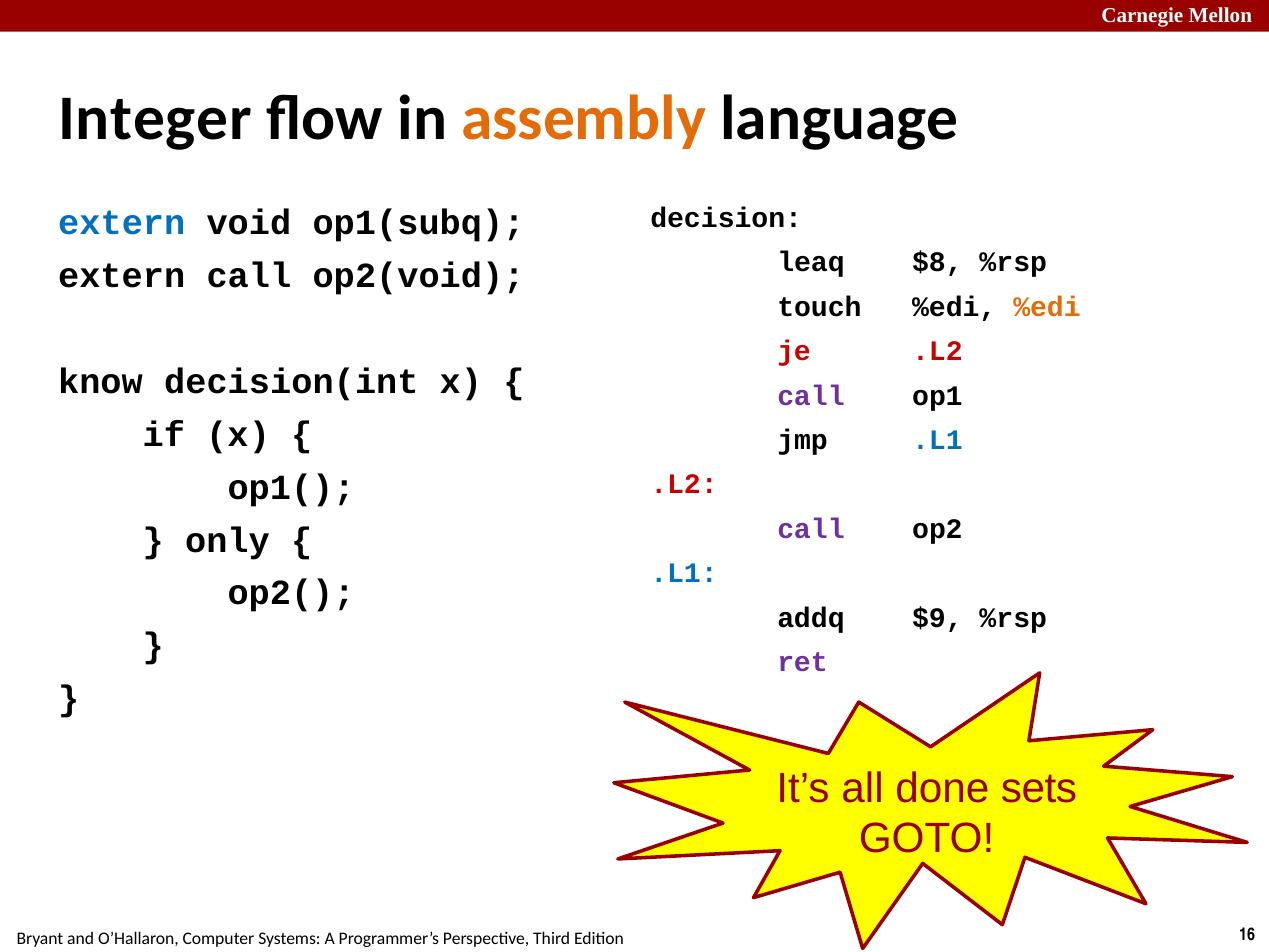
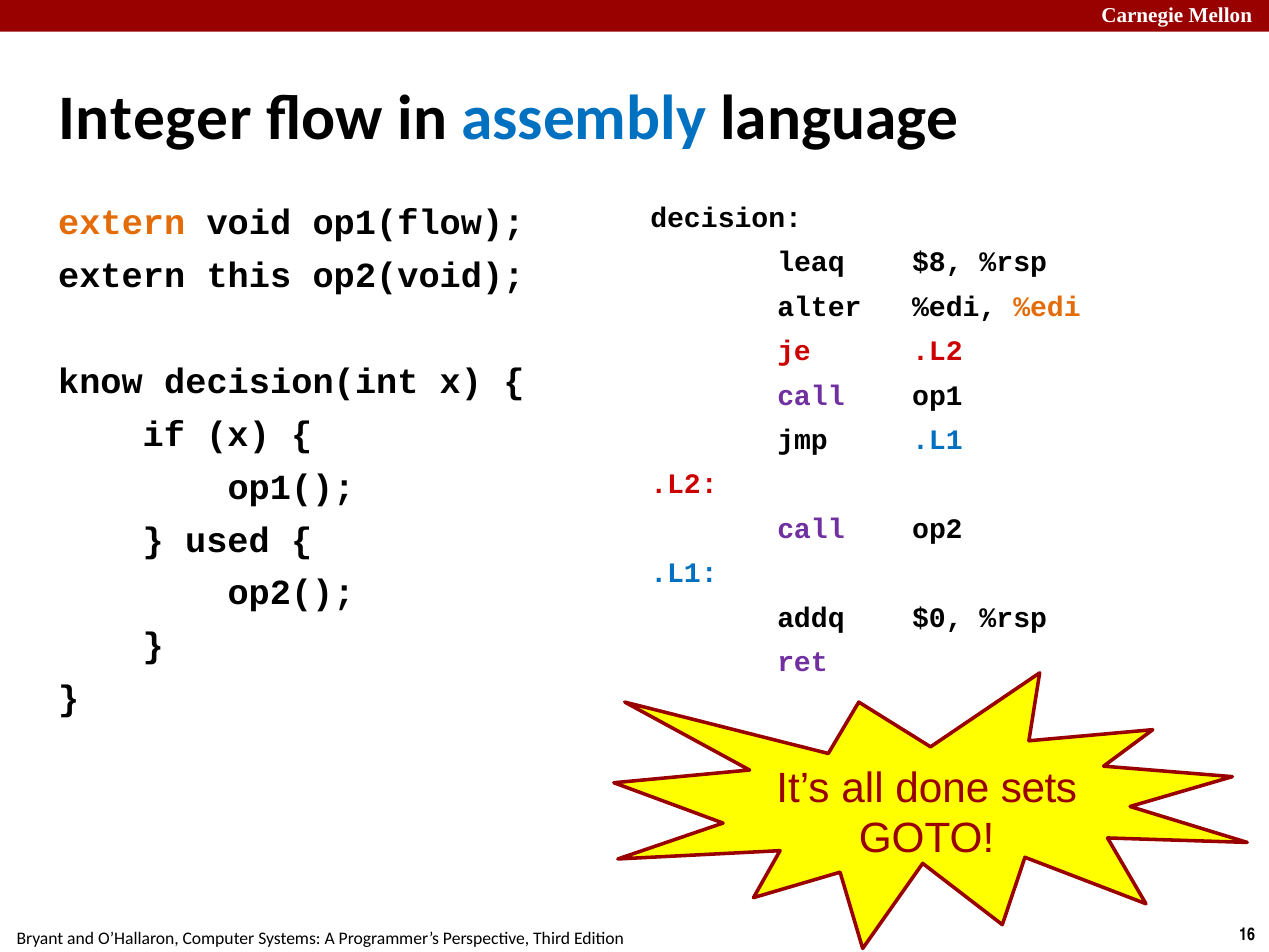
assembly colour: orange -> blue
extern at (122, 223) colour: blue -> orange
op1(subq: op1(subq -> op1(flow
extern call: call -> this
touch: touch -> alter
only: only -> used
$9: $9 -> $0
